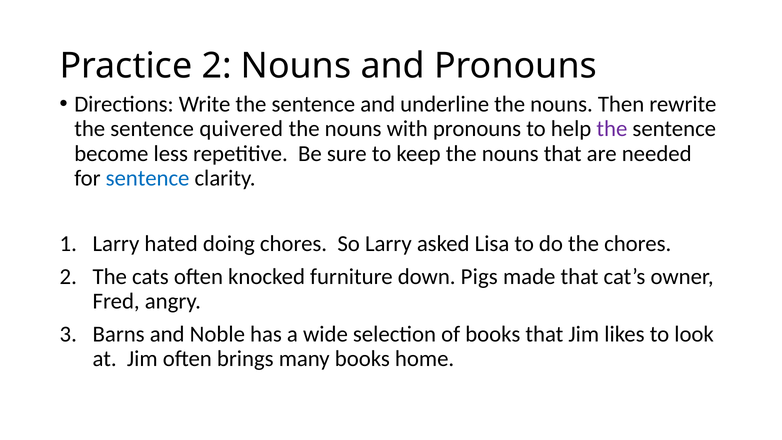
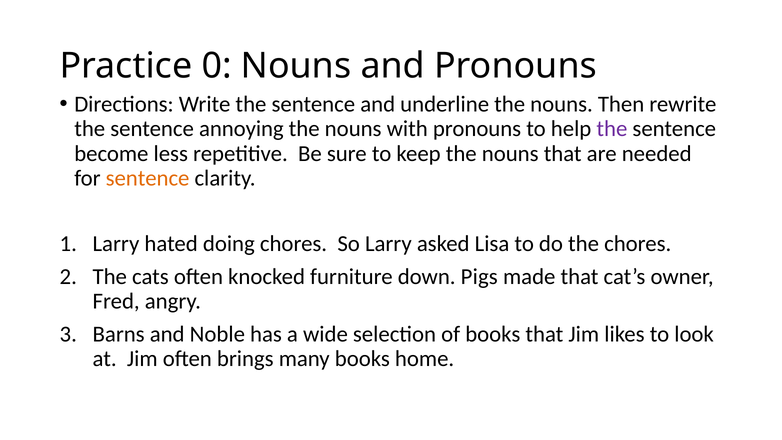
Practice 2: 2 -> 0
quivered: quivered -> annoying
sentence at (148, 178) colour: blue -> orange
